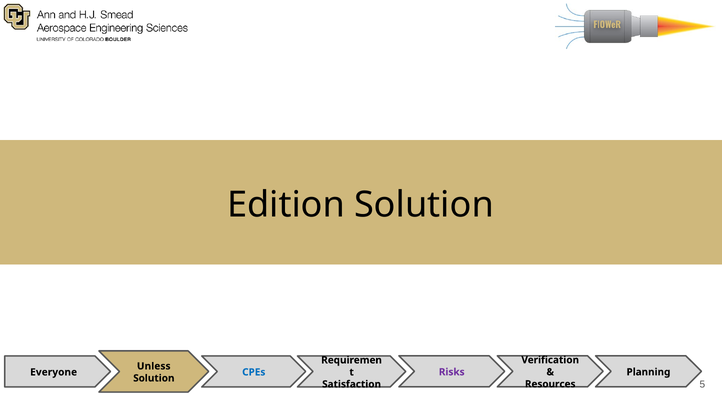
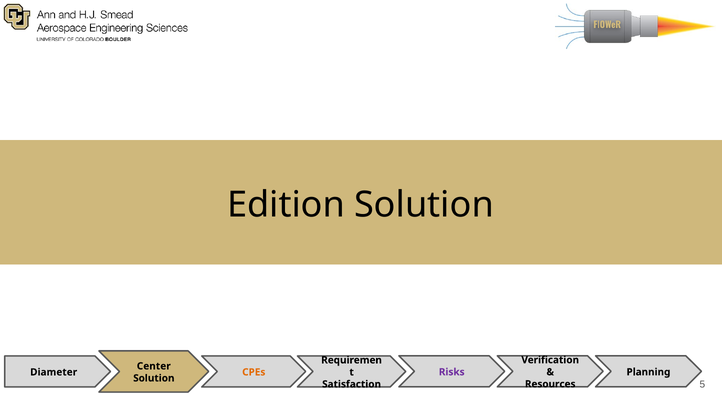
Unless: Unless -> Center
Everyone: Everyone -> Diameter
CPEs colour: blue -> orange
